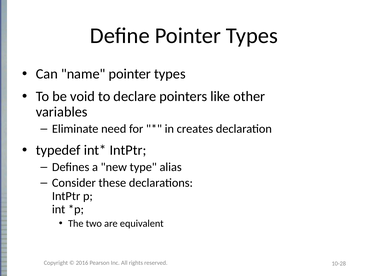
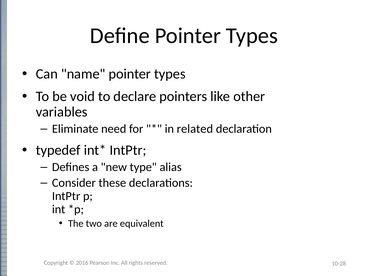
creates: creates -> related
